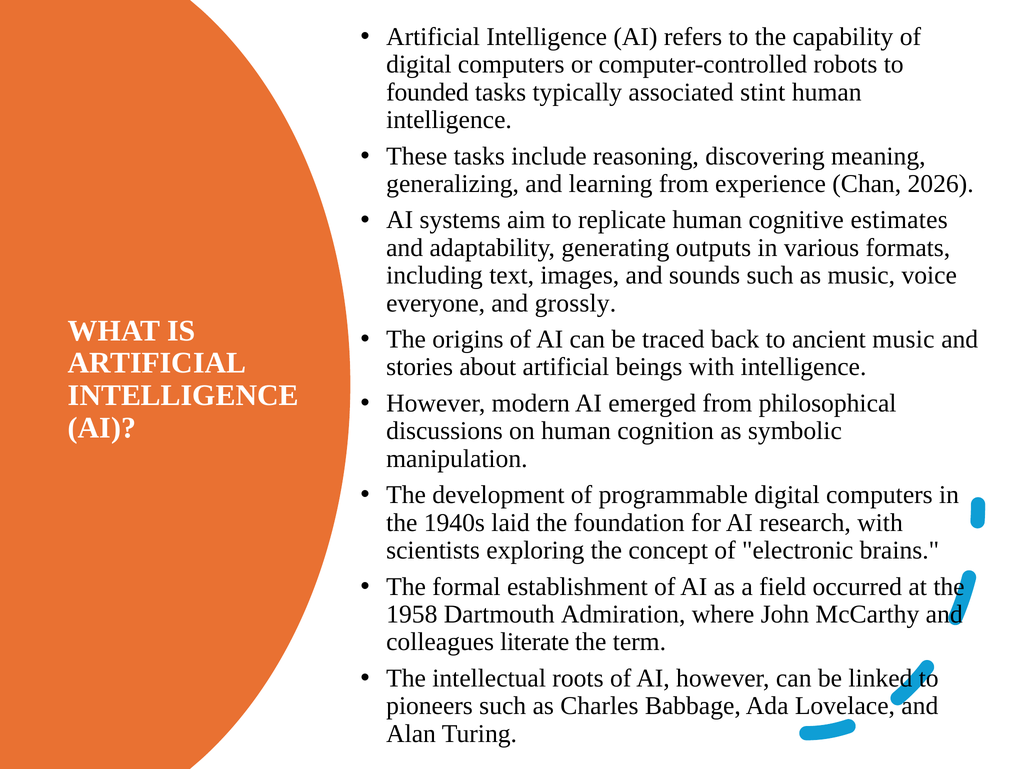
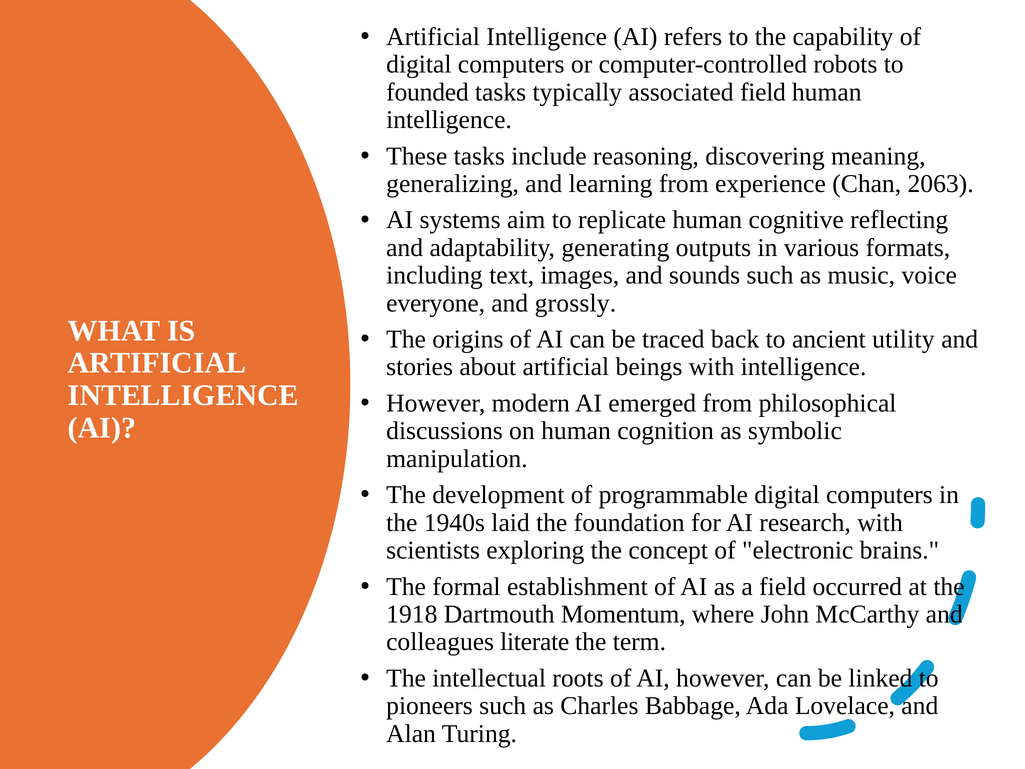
associated stint: stint -> field
2026: 2026 -> 2063
estimates: estimates -> reflecting
ancient music: music -> utility
1958: 1958 -> 1918
Admiration: Admiration -> Momentum
